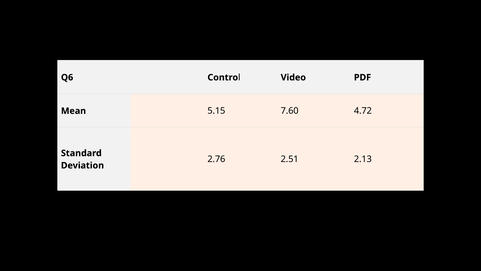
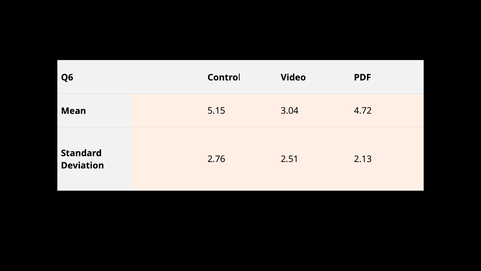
7.60: 7.60 -> 3.04
